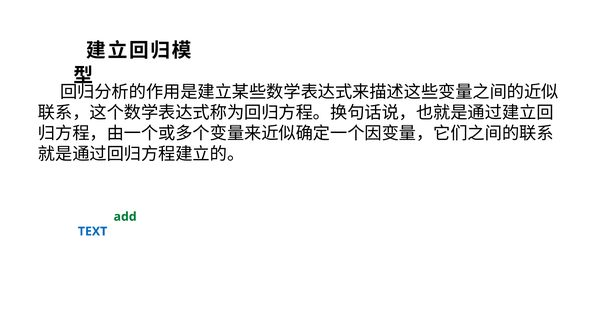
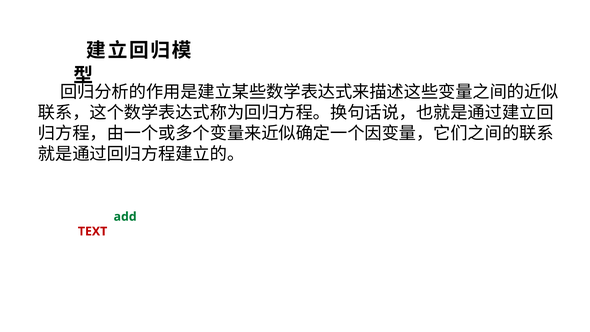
TEXT at (93, 231) colour: blue -> red
